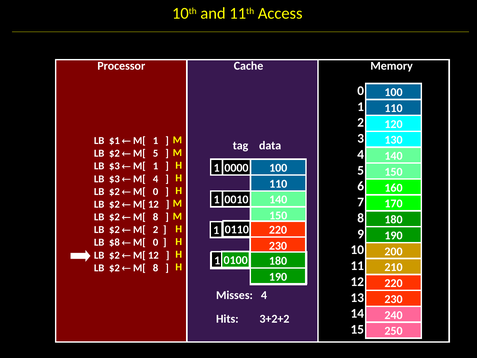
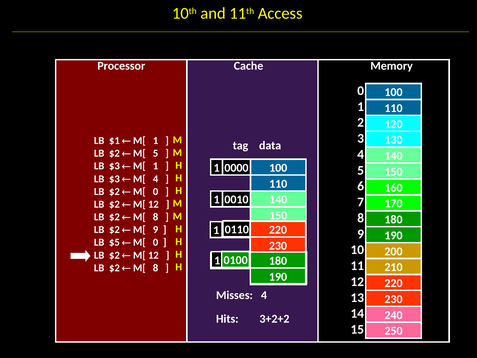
M[ 2: 2 -> 9
$8: $8 -> $5
